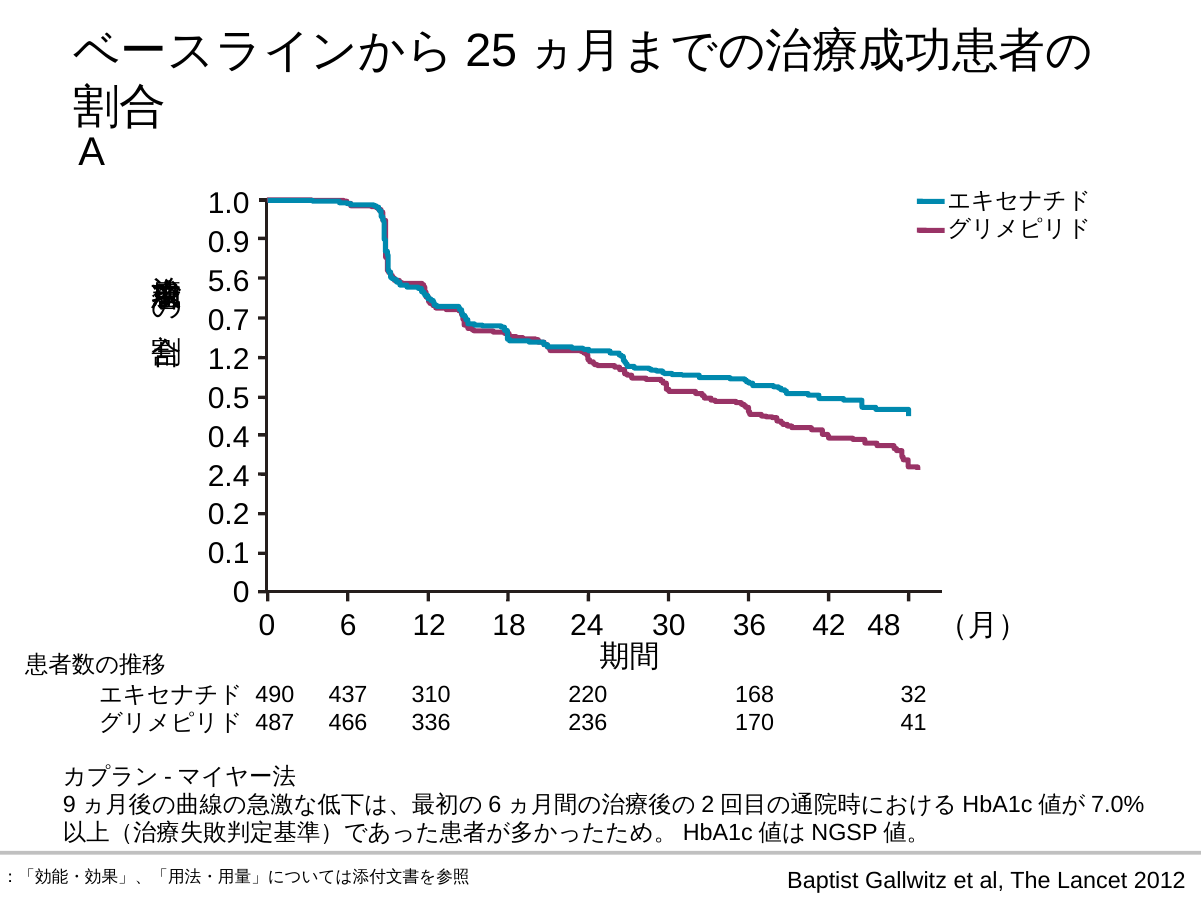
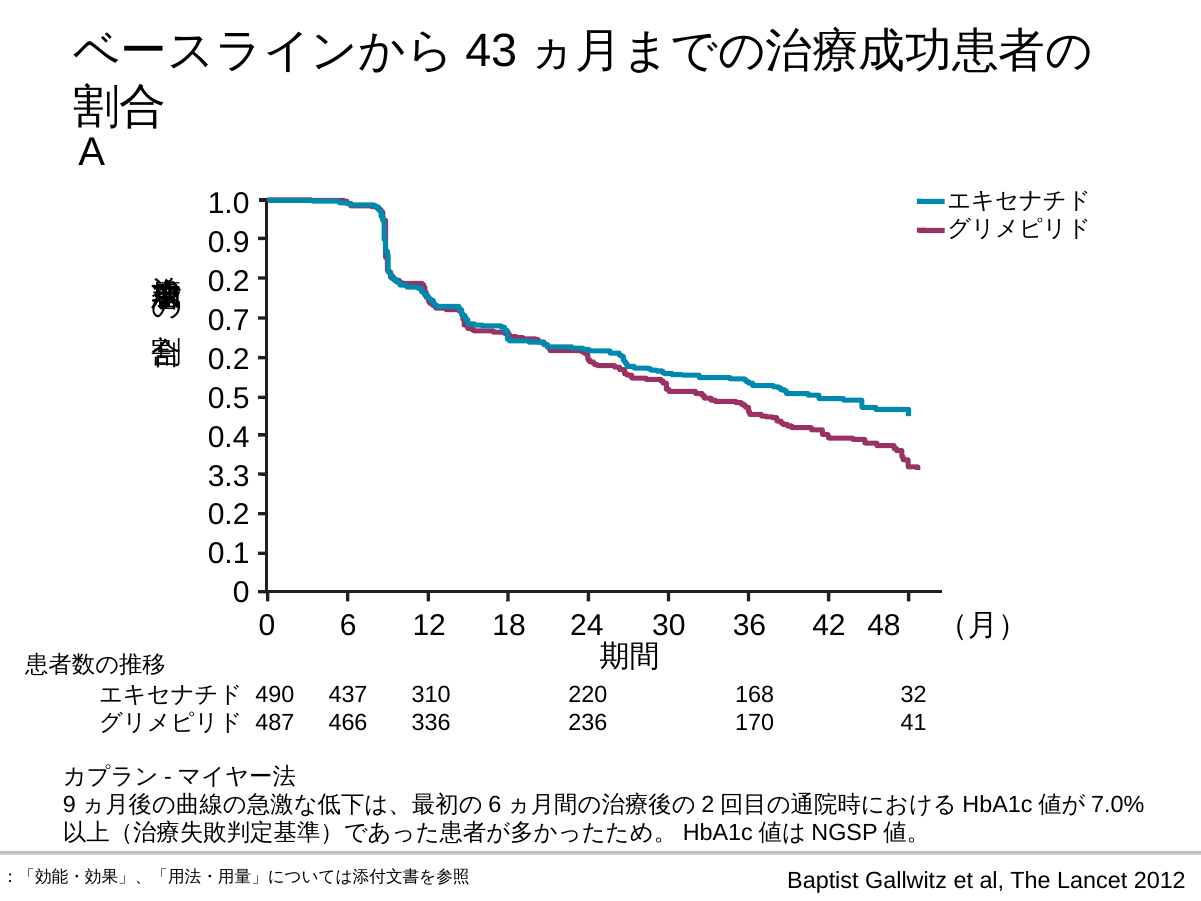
25: 25 -> 43
5.6 at (229, 282): 5.6 -> 0.2
1.2 at (229, 359): 1.2 -> 0.2
2.4: 2.4 -> 3.3
